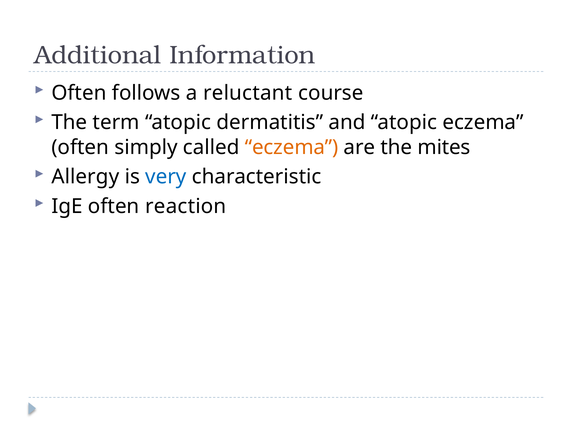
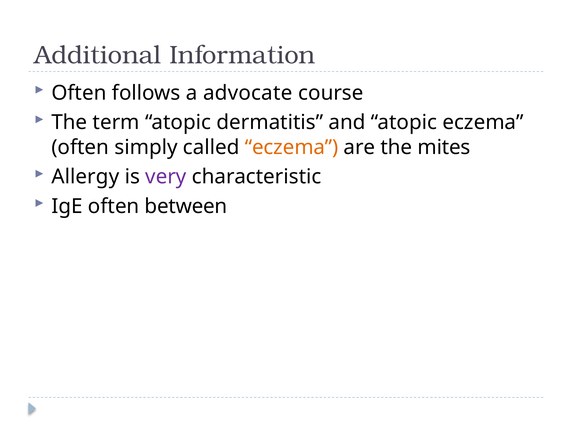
reluctant: reluctant -> advocate
very colour: blue -> purple
reaction: reaction -> between
